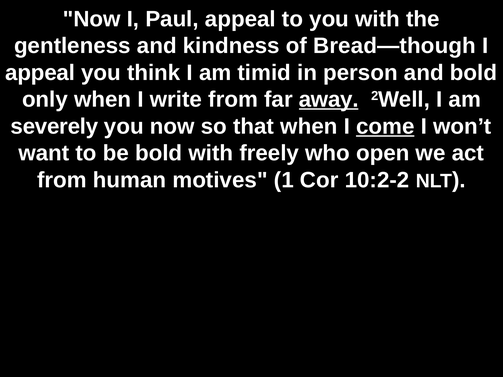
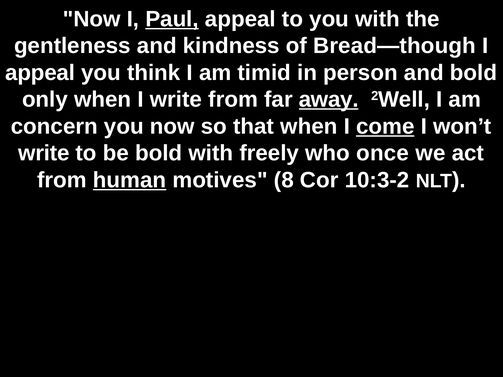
Paul underline: none -> present
severely: severely -> concern
want at (44, 153): want -> write
open: open -> once
human underline: none -> present
1: 1 -> 8
10:2-2: 10:2-2 -> 10:3-2
